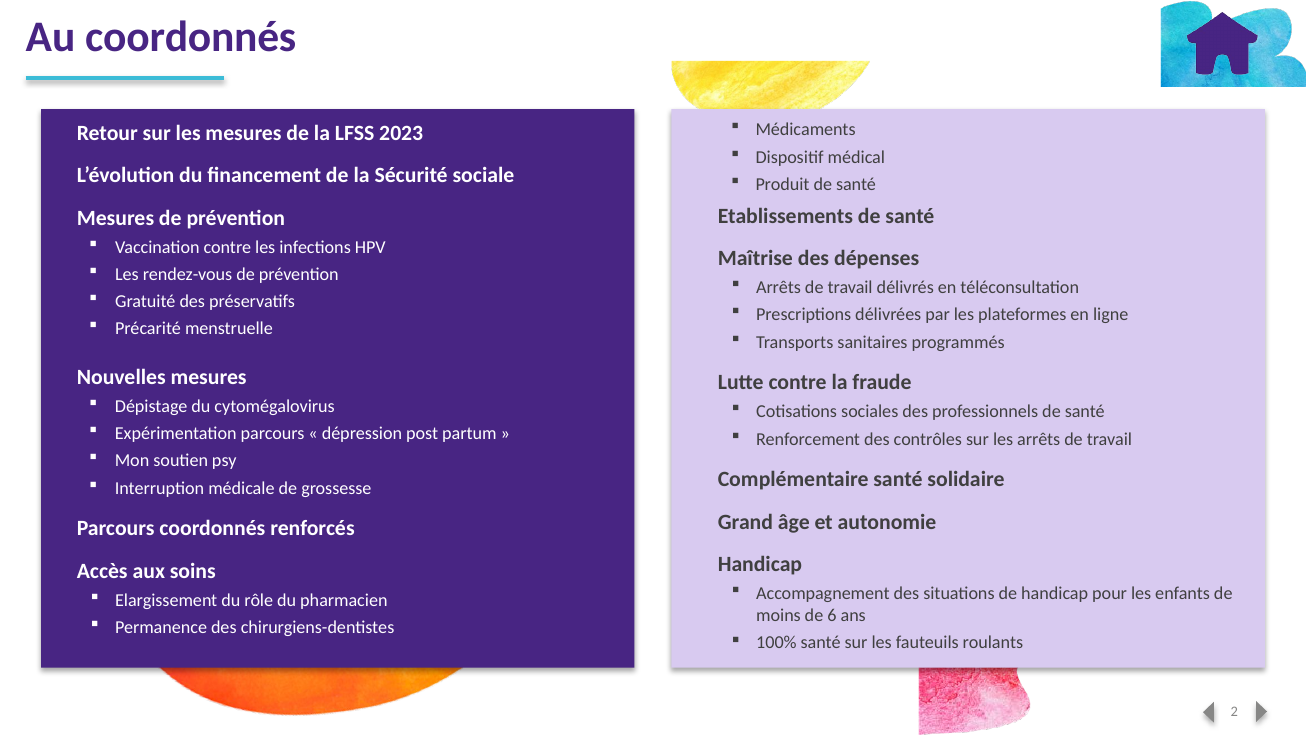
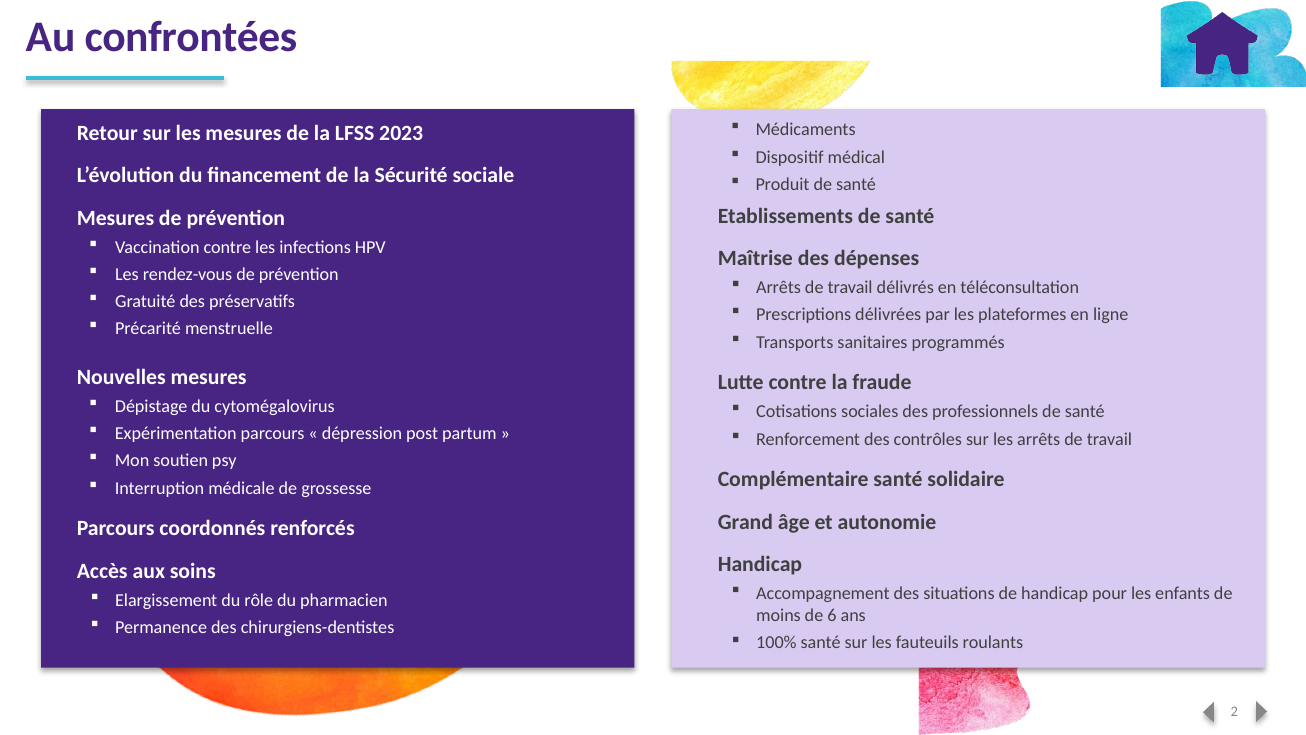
Au coordonnés: coordonnés -> confrontées
